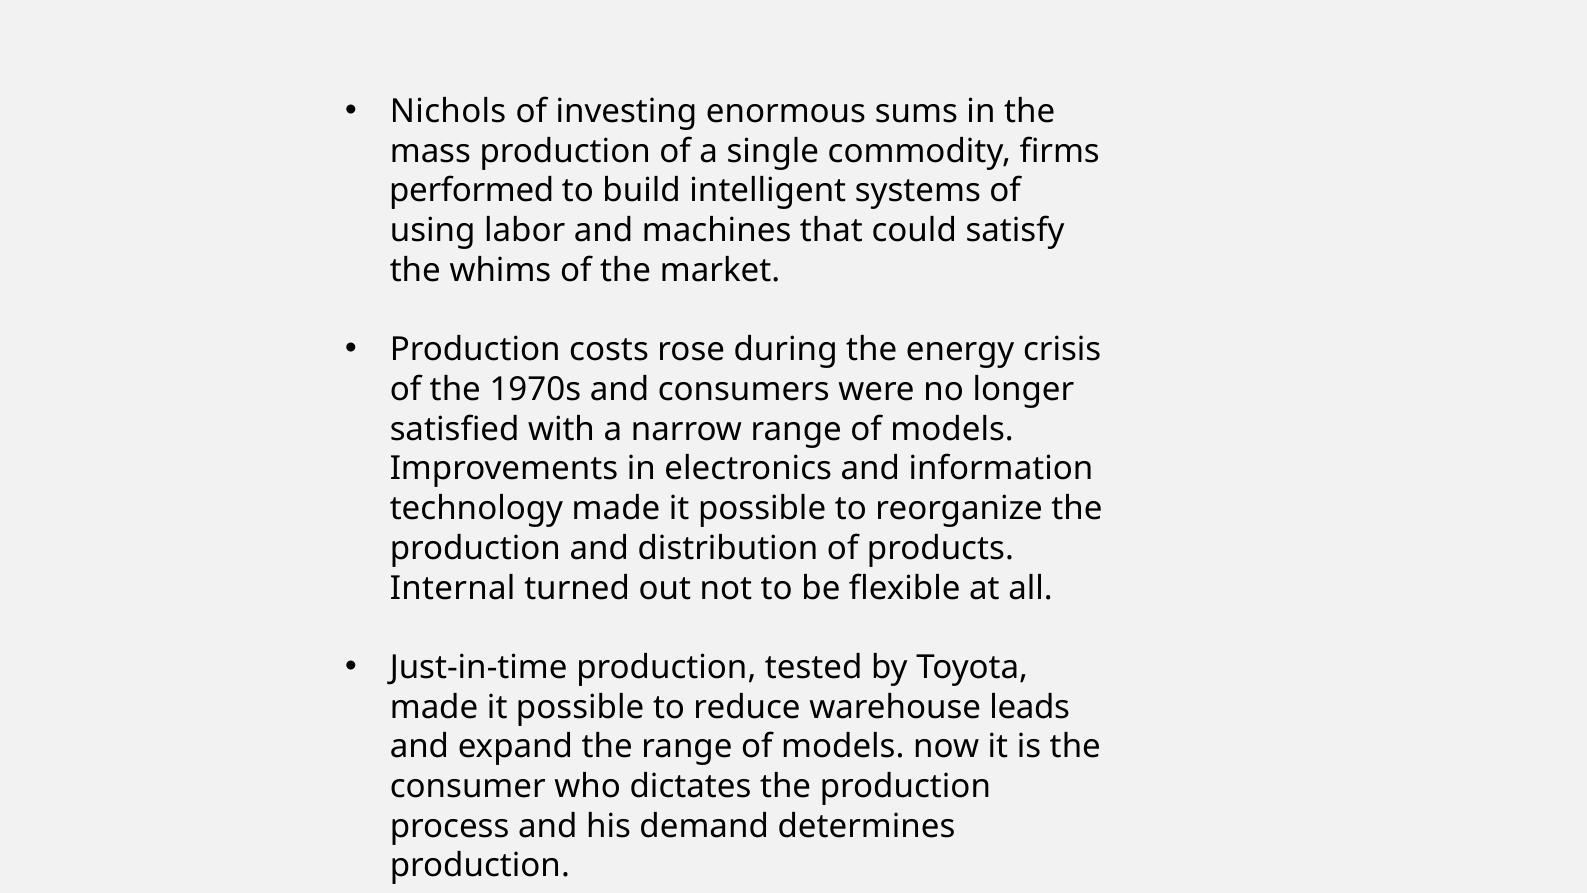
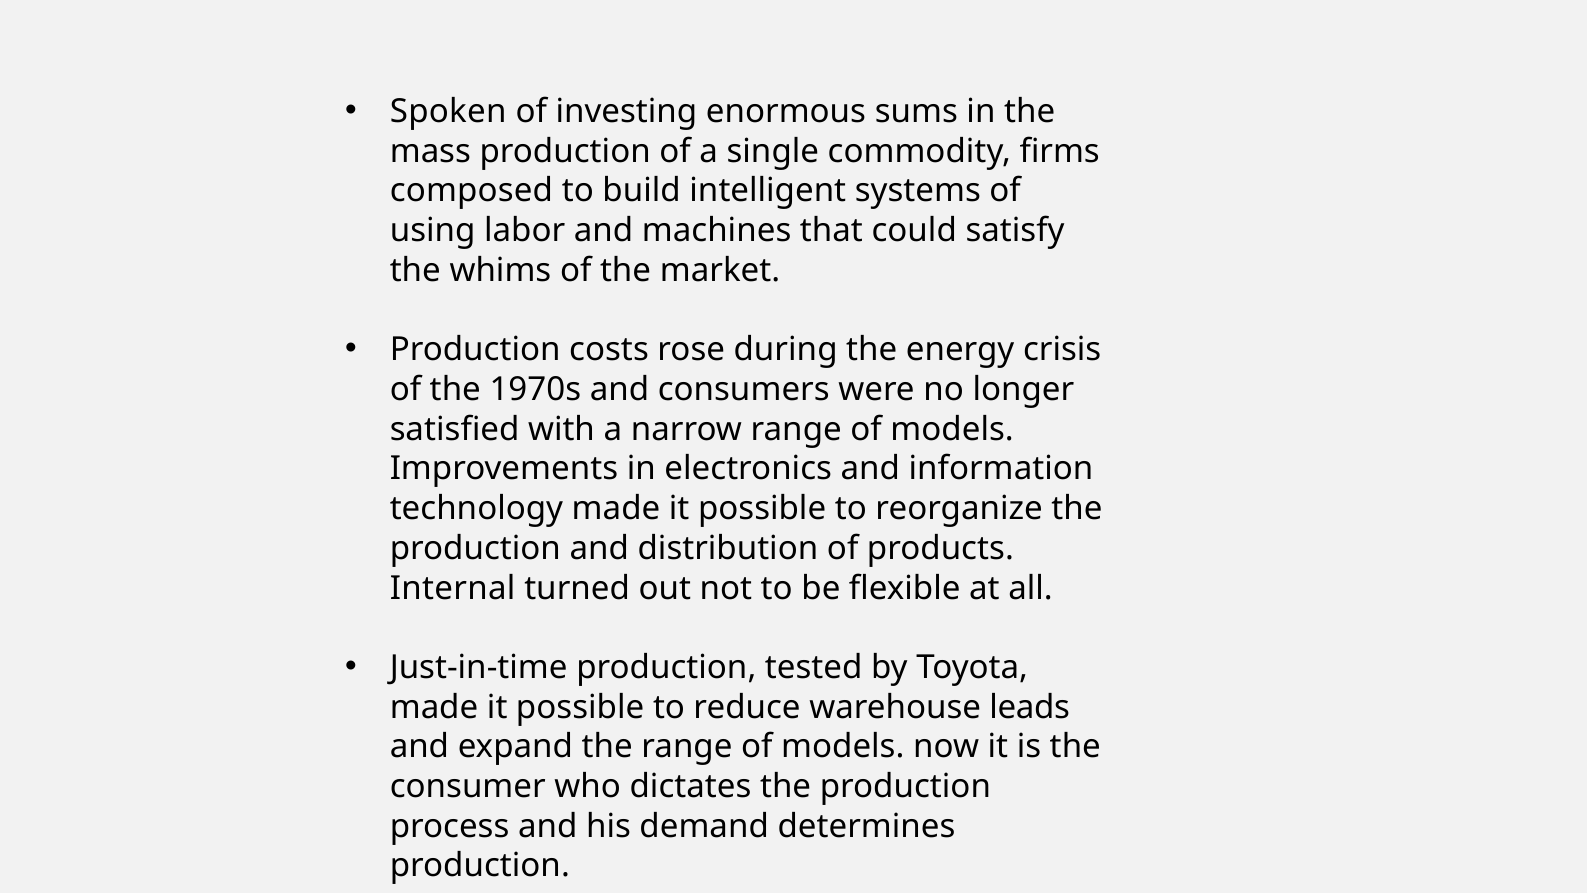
Nichols: Nichols -> Spoken
performed: performed -> composed
